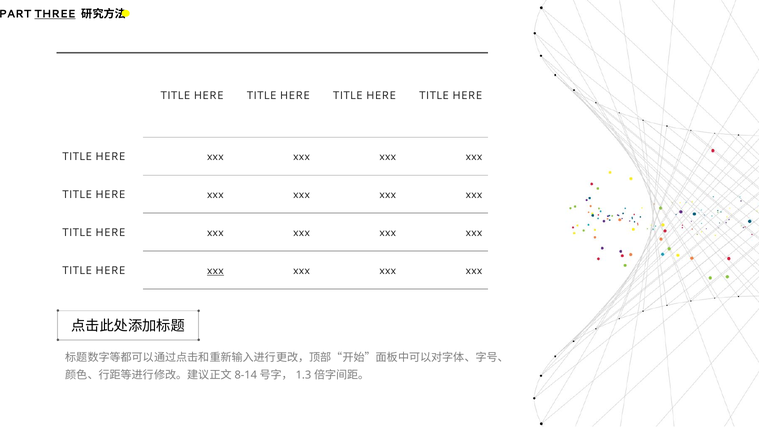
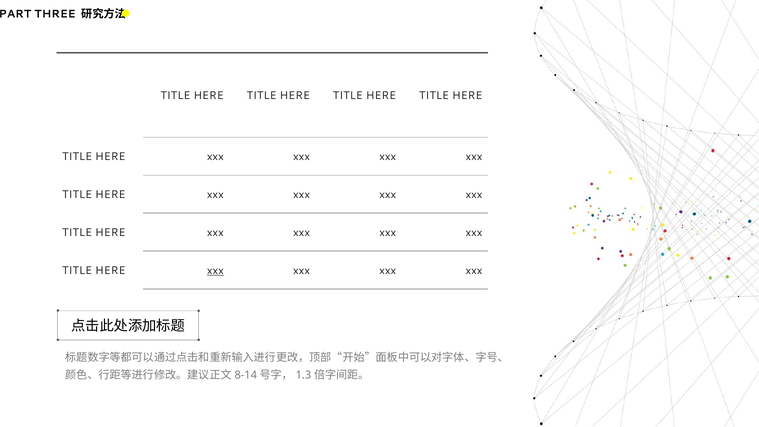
THREE underline: present -> none
